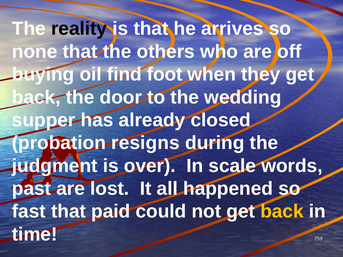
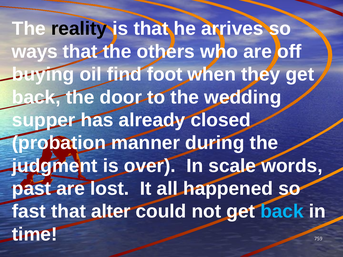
none: none -> ways
resigns: resigns -> manner
paid: paid -> alter
back at (282, 212) colour: yellow -> light blue
